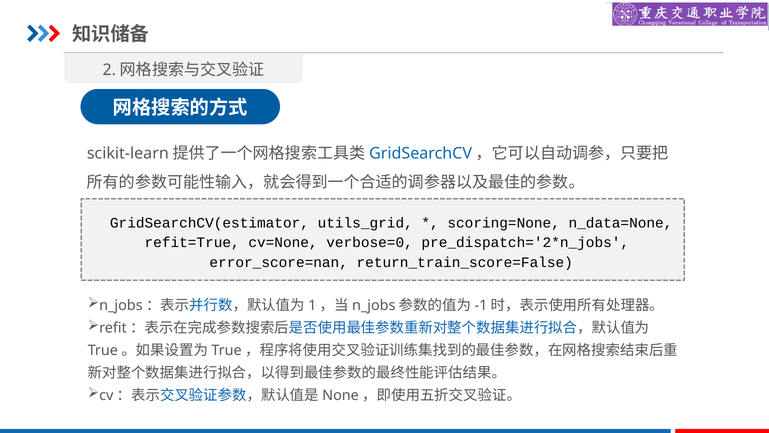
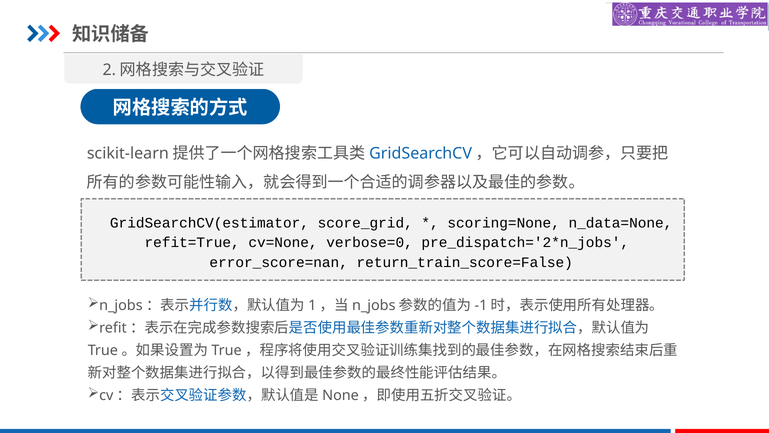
utils_grid: utils_grid -> score_grid
